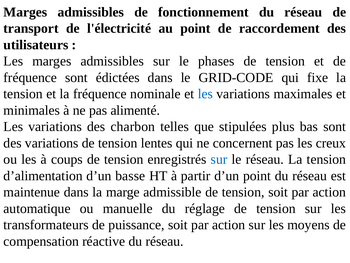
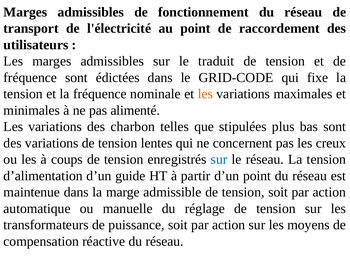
phases: phases -> traduit
les at (205, 94) colour: blue -> orange
basse: basse -> guide
